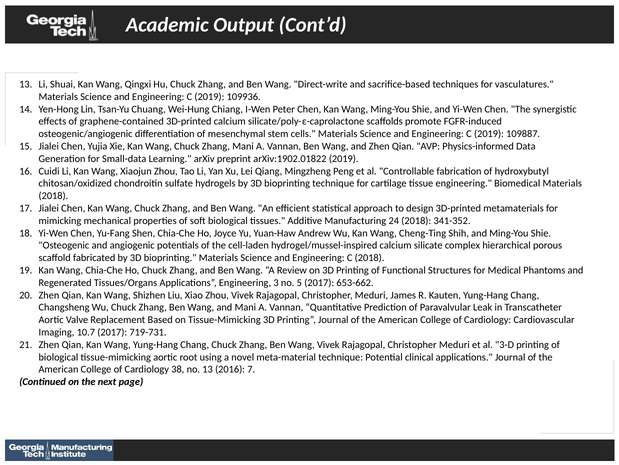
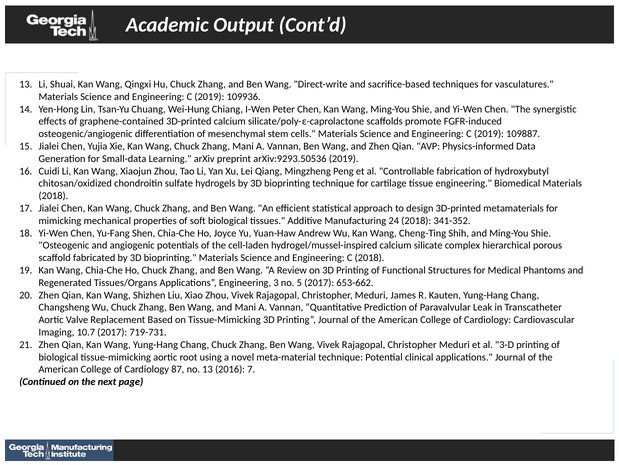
arXiv:1902.01822: arXiv:1902.01822 -> arXiv:9293.50536
38: 38 -> 87
